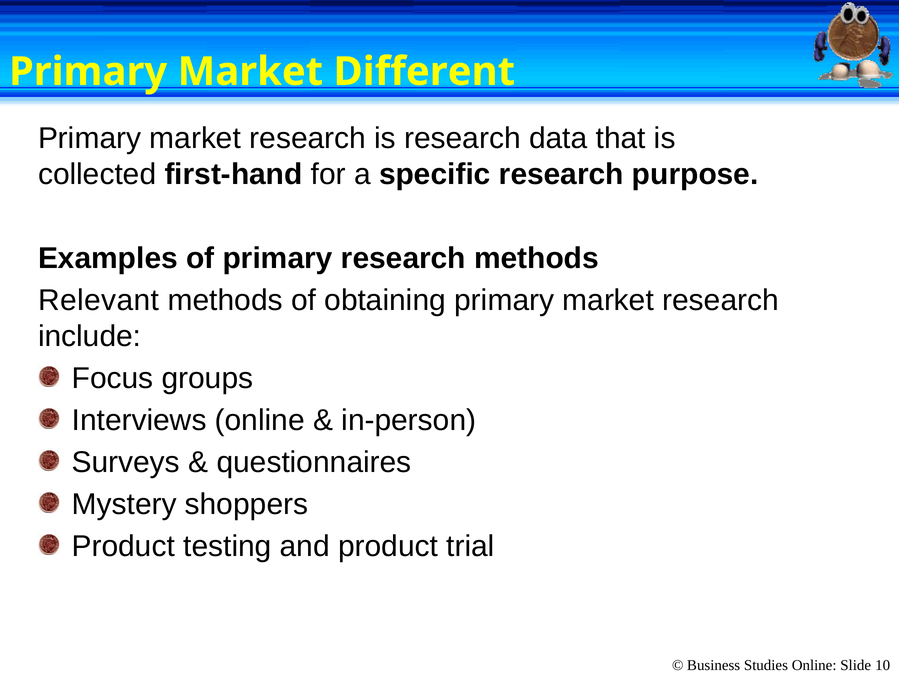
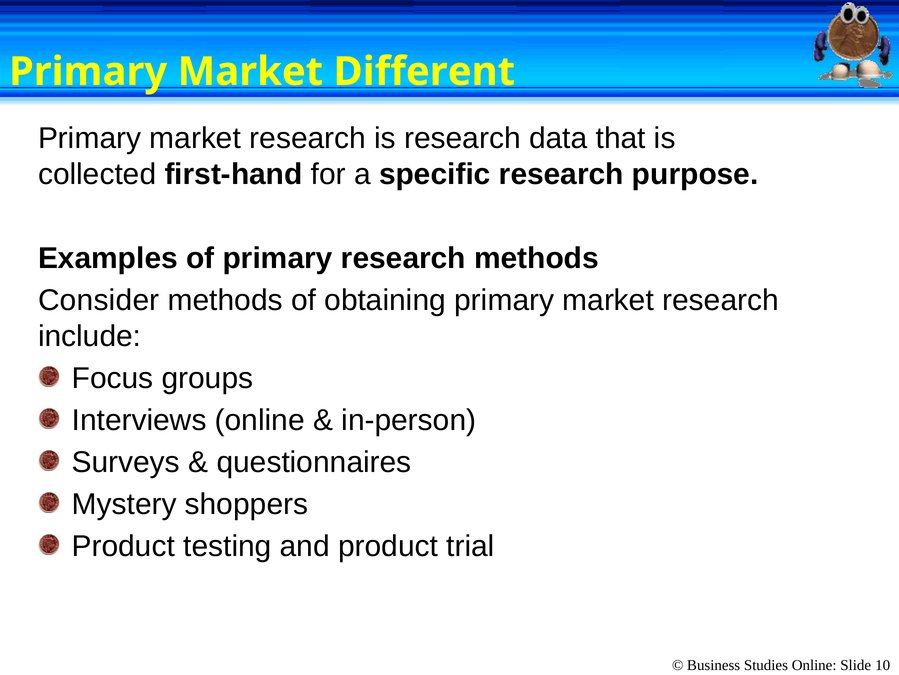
Relevant: Relevant -> Consider
